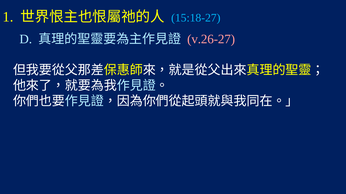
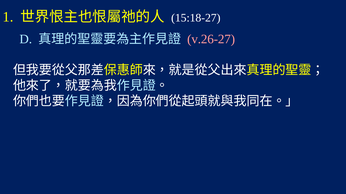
15:18-27 colour: light blue -> white
